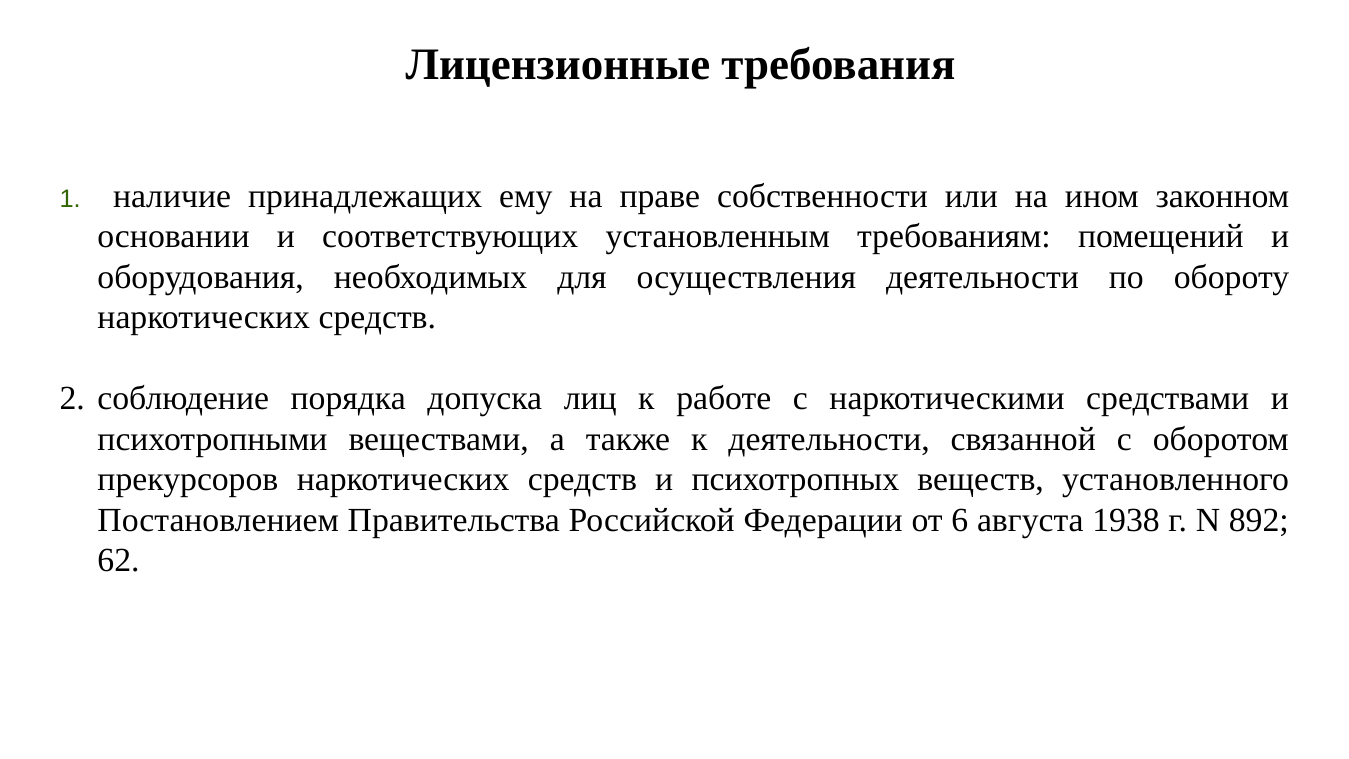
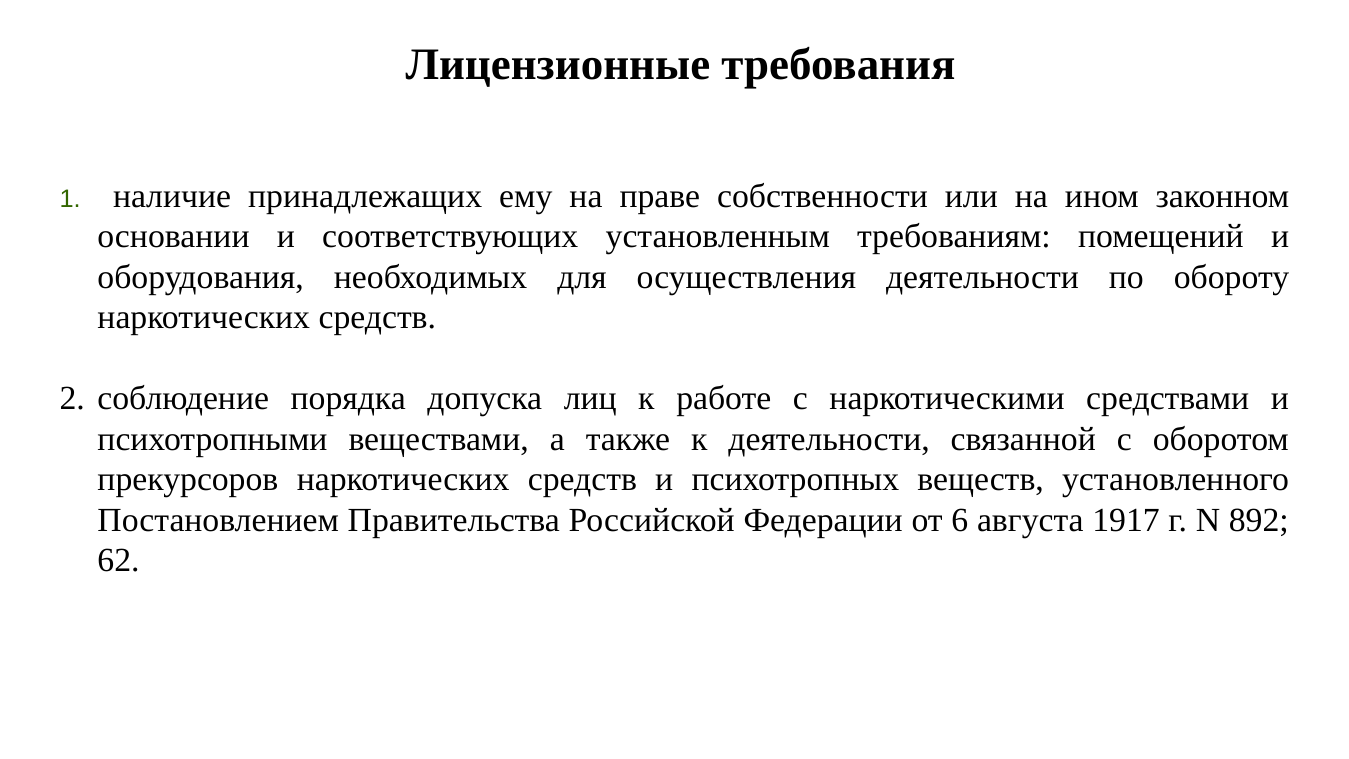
1938: 1938 -> 1917
